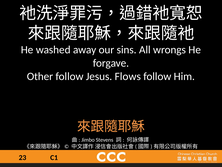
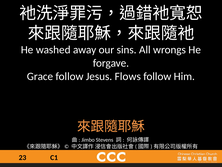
Other: Other -> Grace
